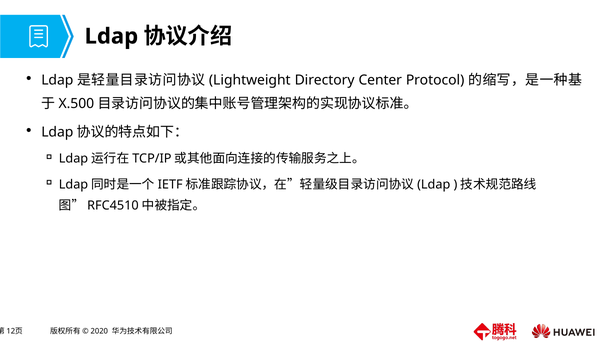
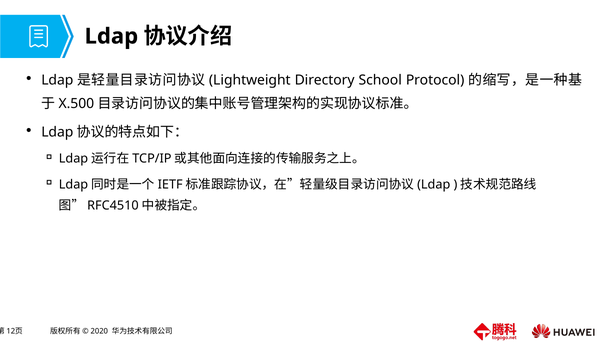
Center: Center -> School
